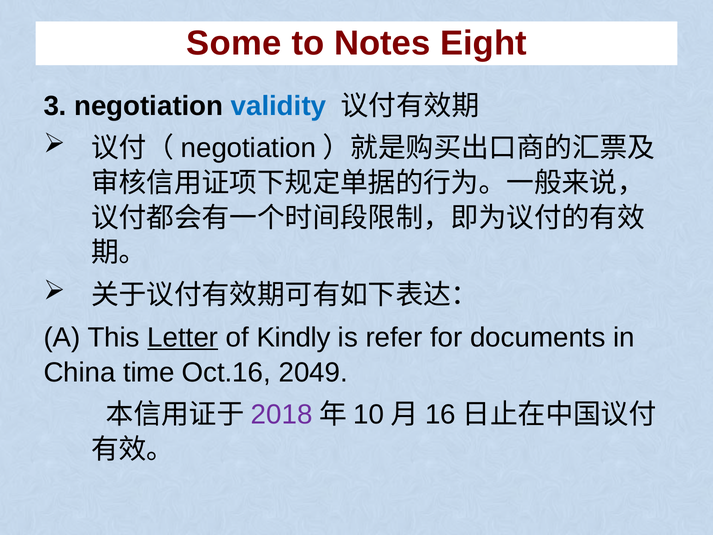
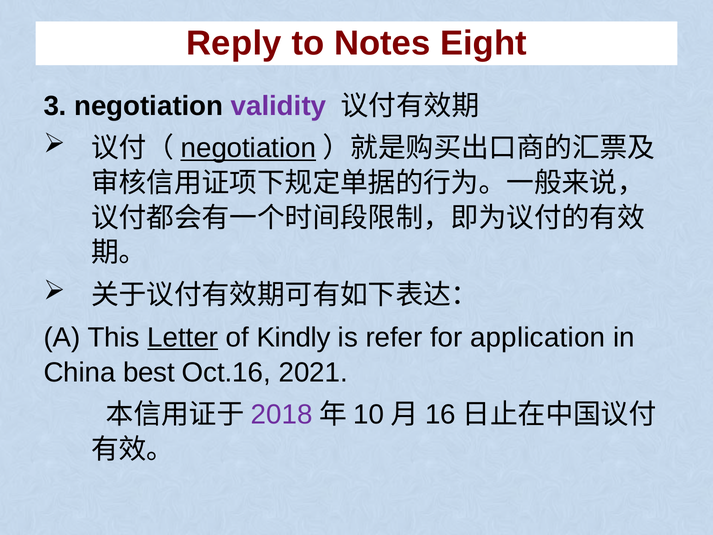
Some: Some -> Reply
validity colour: blue -> purple
negotiation at (248, 148) underline: none -> present
documents: documents -> application
time: time -> best
2049: 2049 -> 2021
